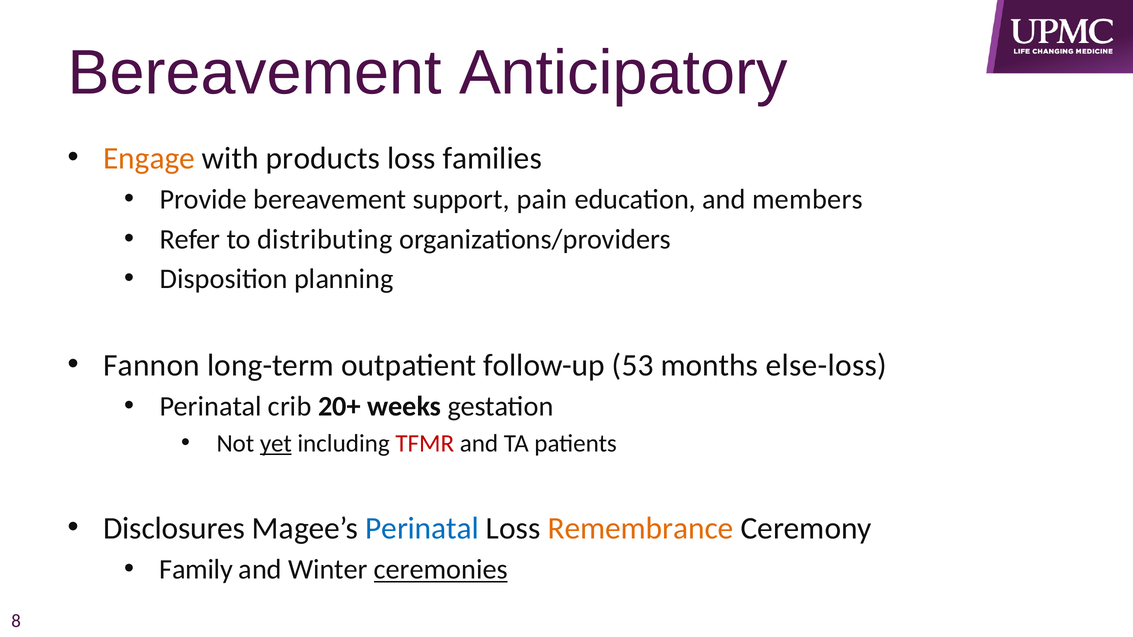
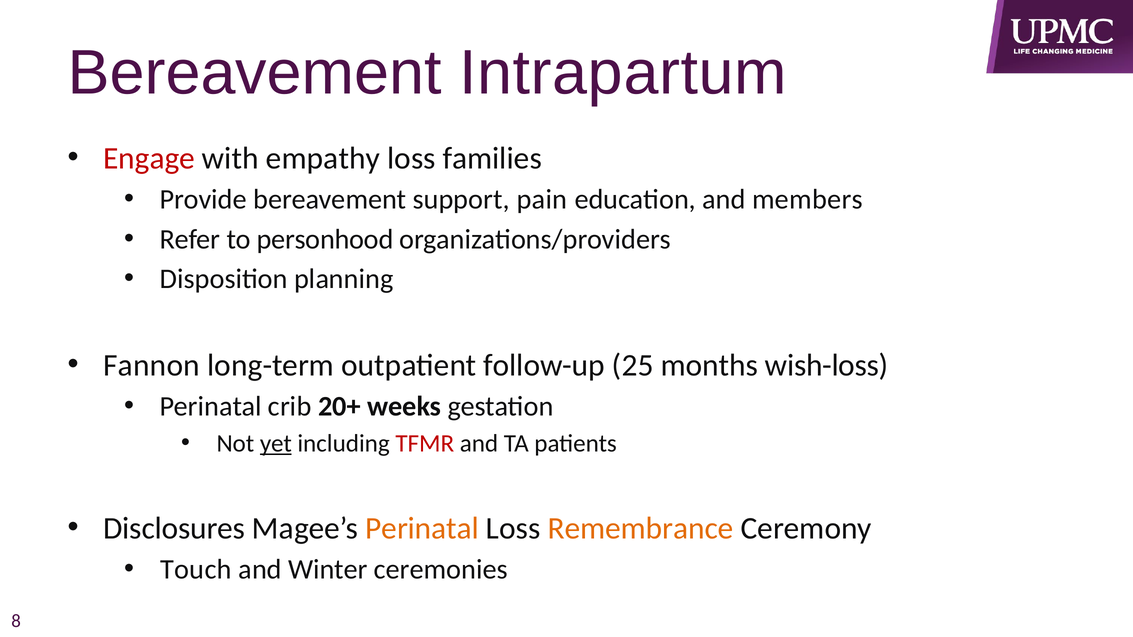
Anticipatory: Anticipatory -> Intrapartum
Engage colour: orange -> red
products: products -> empathy
distributing: distributing -> personhood
53: 53 -> 25
else-loss: else-loss -> wish-loss
Perinatal at (422, 529) colour: blue -> orange
Family: Family -> Touch
ceremonies underline: present -> none
